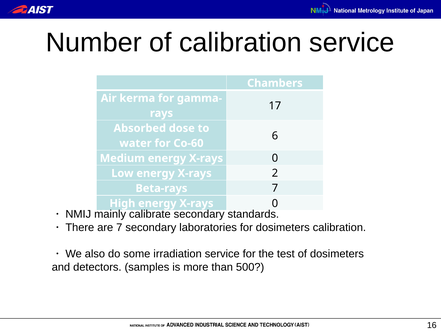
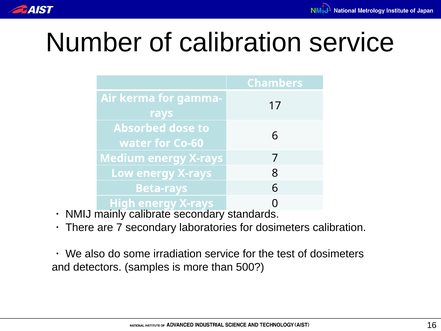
0 at (275, 158): 0 -> 7
2: 2 -> 8
7 at (275, 188): 7 -> 6
